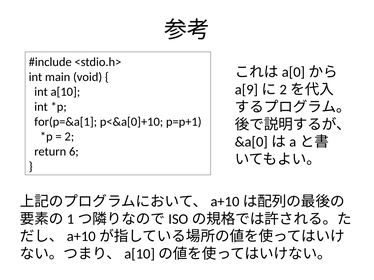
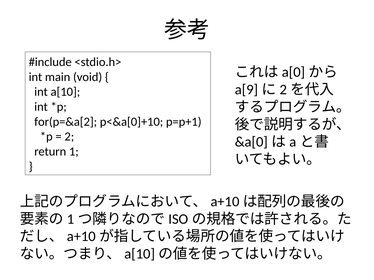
for(p=&a[1: for(p=&a[1 -> for(p=&a[2
6: 6 -> 1
